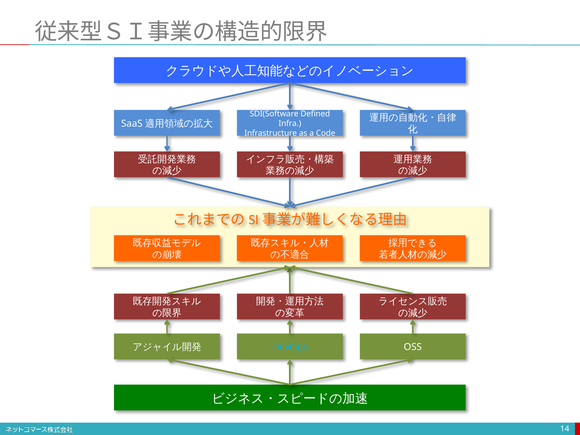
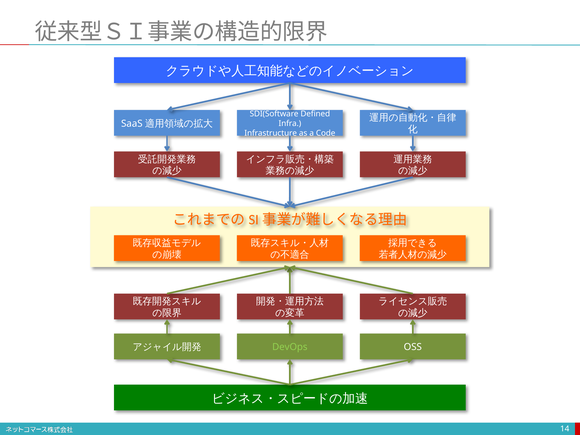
DevOps colour: light blue -> light green
